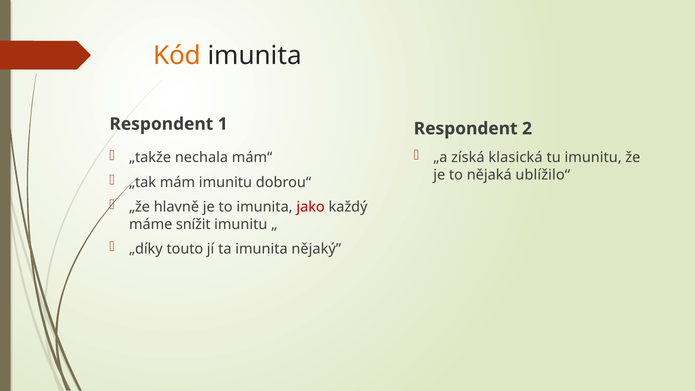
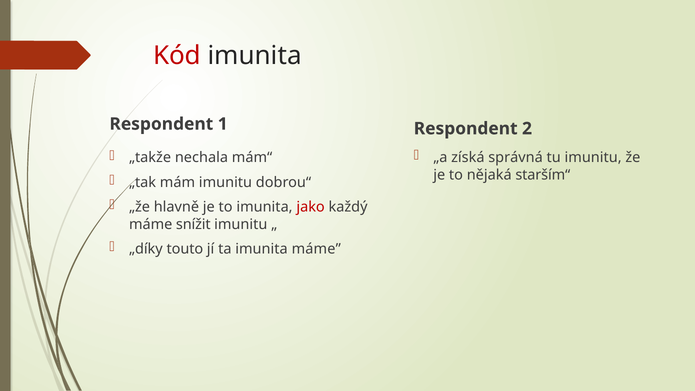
Kód colour: orange -> red
klasická: klasická -> správná
ublížilo“: ublížilo“ -> starším“
imunita nějaký: nějaký -> máme
